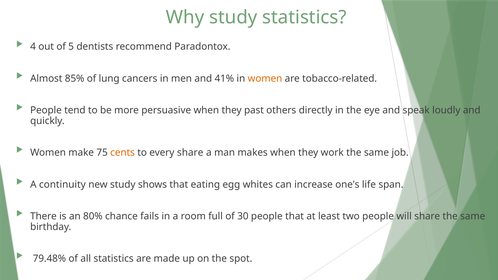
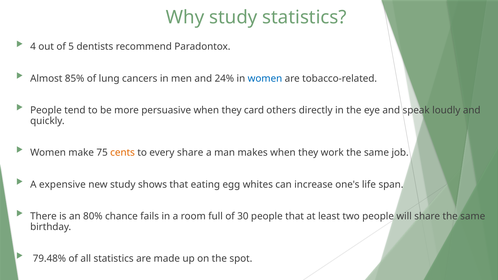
41%: 41% -> 24%
women at (265, 79) colour: orange -> blue
past: past -> card
continuity: continuity -> expensive
